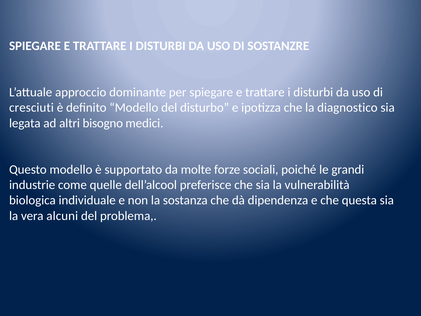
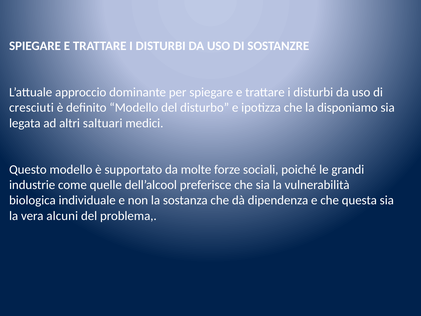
diagnostico: diagnostico -> disponiamo
bisogno: bisogno -> saltuari
